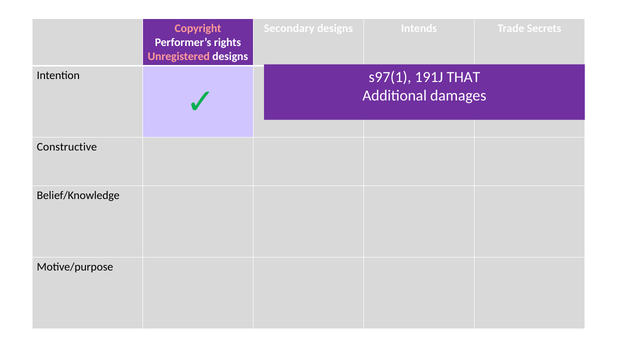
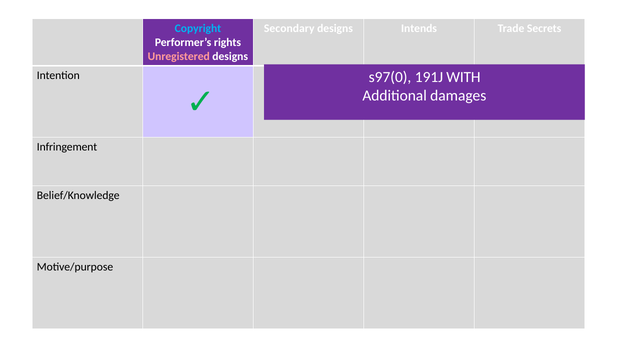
Copyright colour: pink -> light blue
s97(1: s97(1 -> s97(0
THAT: THAT -> WITH
Constructive: Constructive -> Infringement
